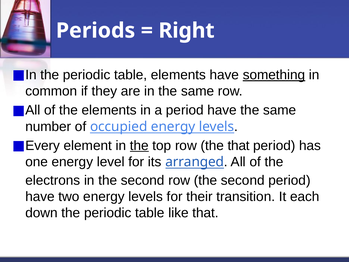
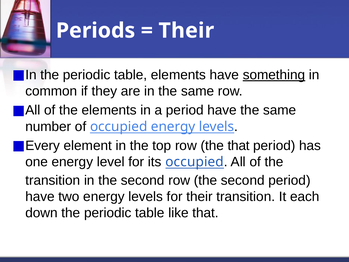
Right at (187, 31): Right -> Their
the at (139, 145) underline: present -> none
its arranged: arranged -> occupied
electrons at (53, 180): electrons -> transition
